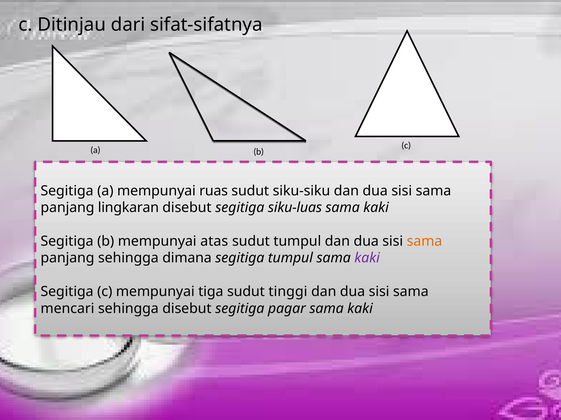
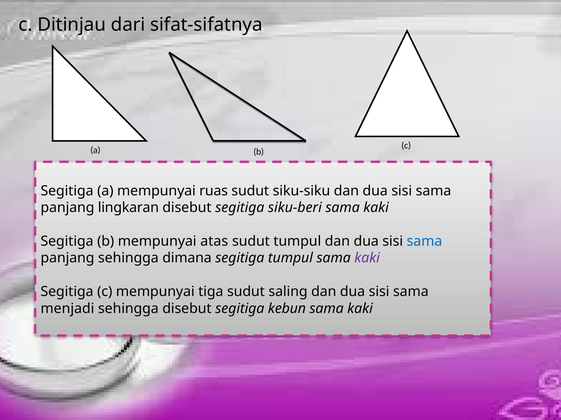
siku-luas: siku-luas -> siku-beri
sama at (424, 242) colour: orange -> blue
tinggi: tinggi -> saling
mencari: mencari -> menjadi
pagar: pagar -> kebun
